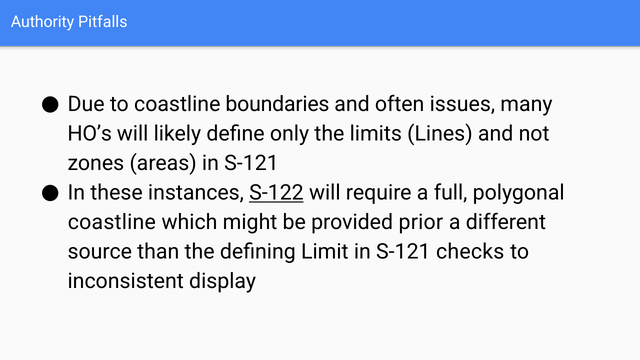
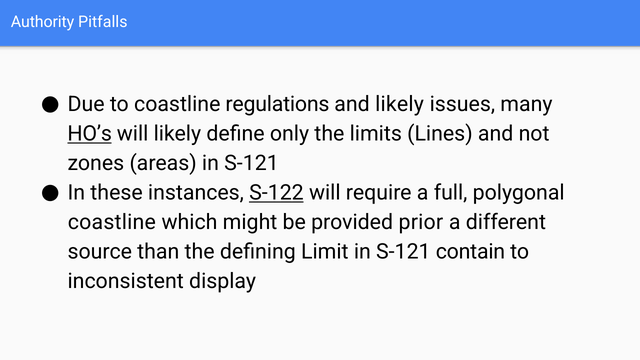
boundaries: boundaries -> regulations
and often: often -> likely
HO’s underline: none -> present
checks: checks -> contain
